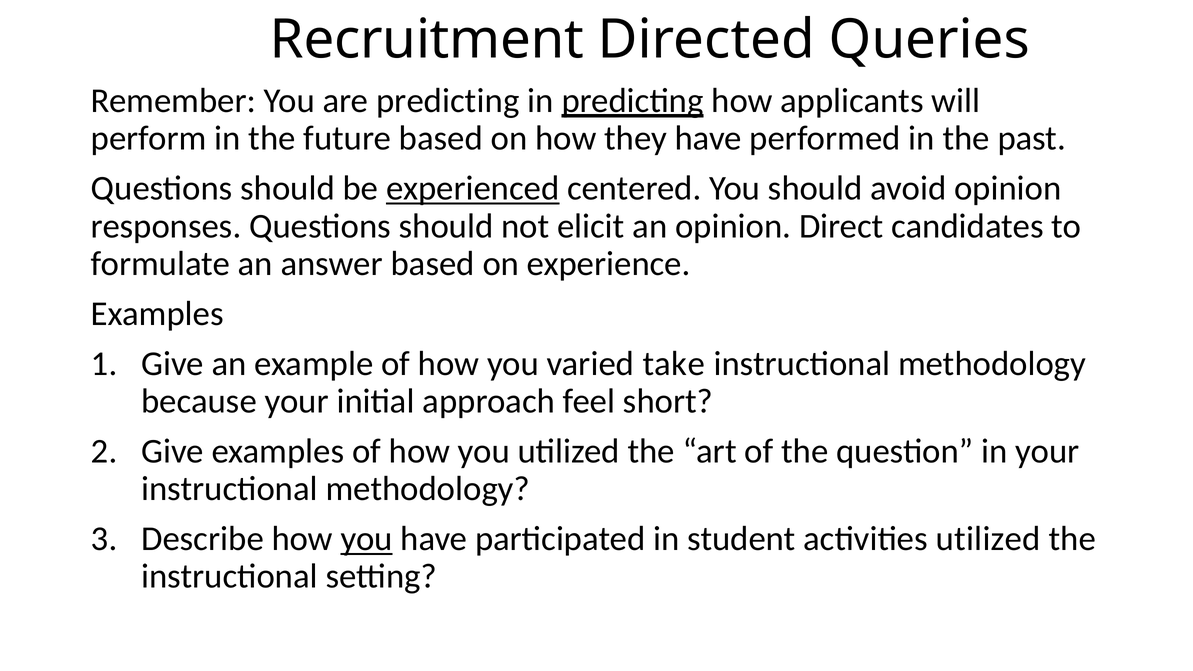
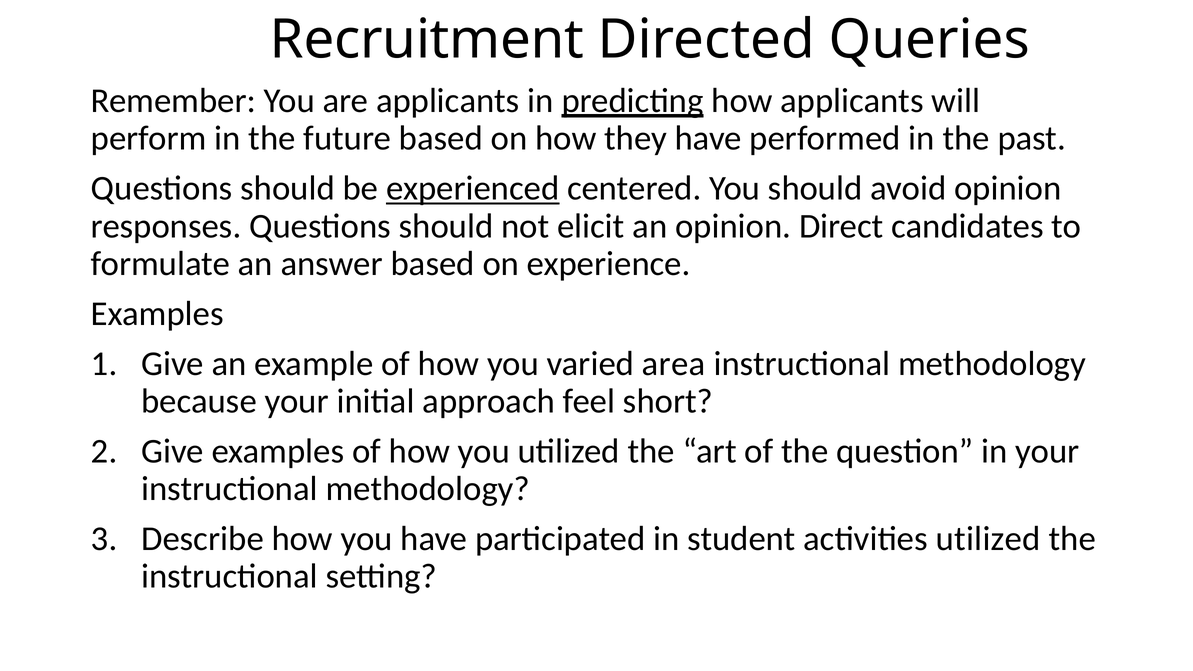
are predicting: predicting -> applicants
take: take -> area
you at (367, 539) underline: present -> none
